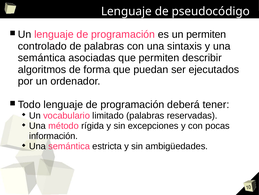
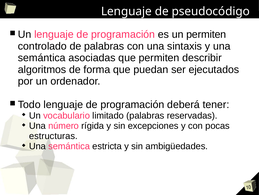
método: método -> número
información: información -> estructuras
